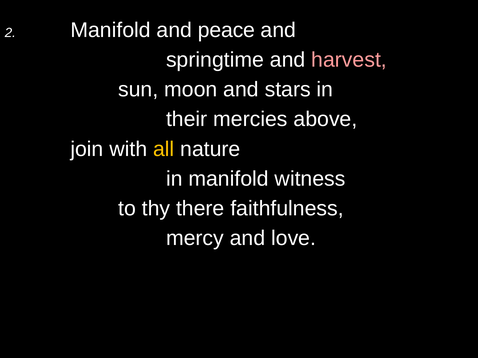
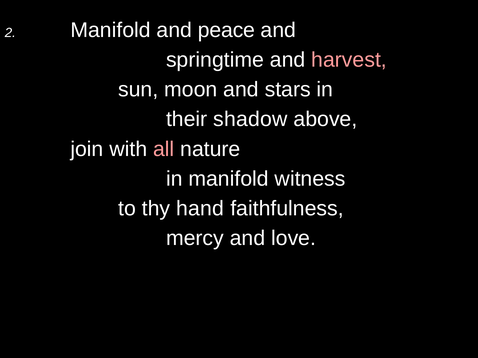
mercies: mercies -> shadow
all colour: yellow -> pink
there: there -> hand
